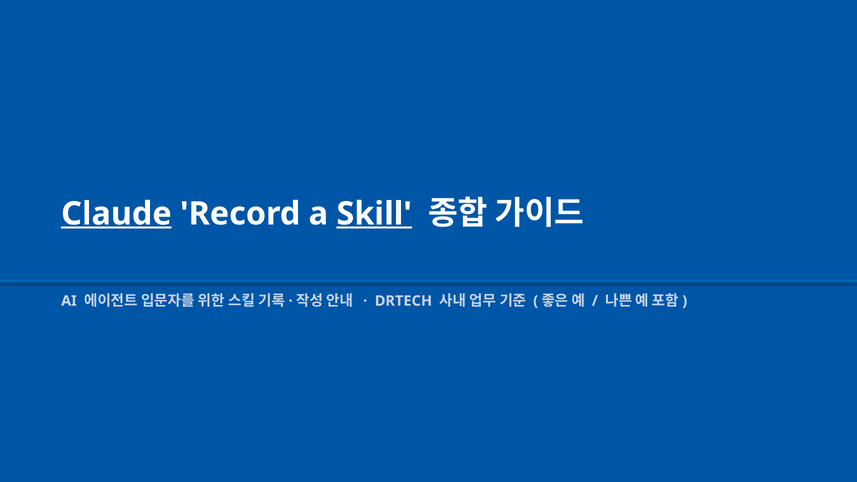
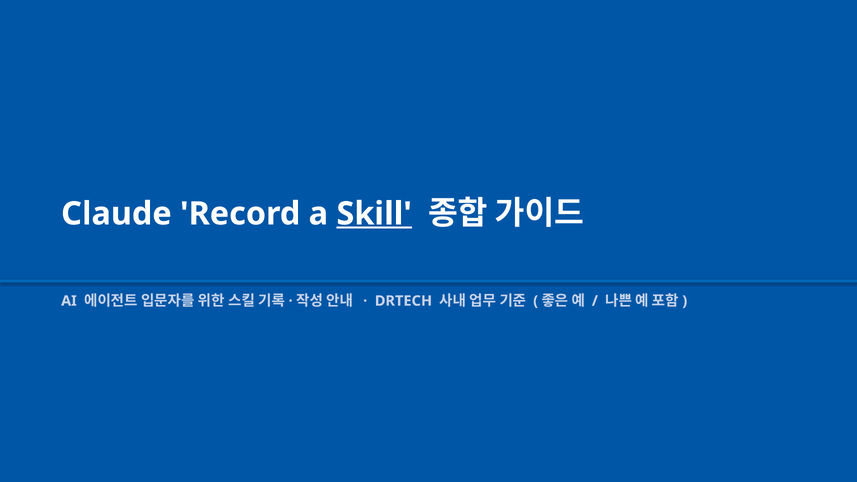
Claude underline: present -> none
